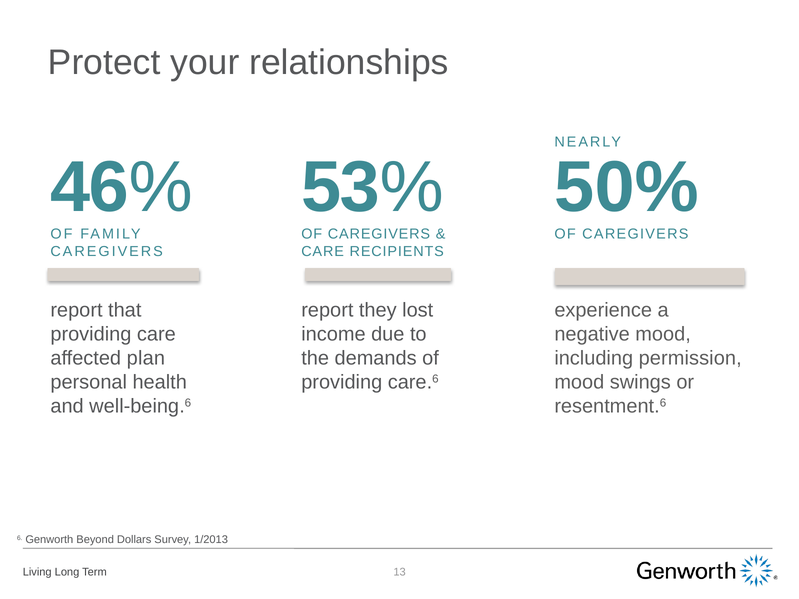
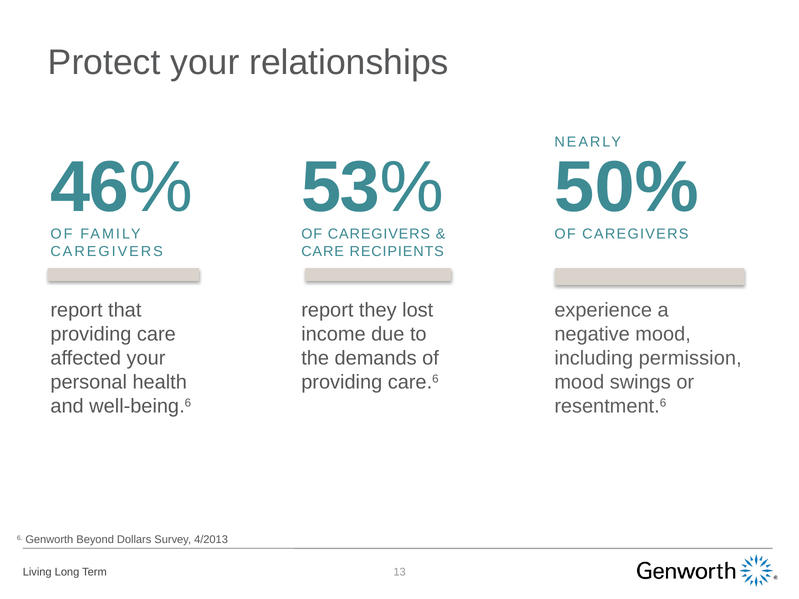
affected plan: plan -> your
1/2013: 1/2013 -> 4/2013
